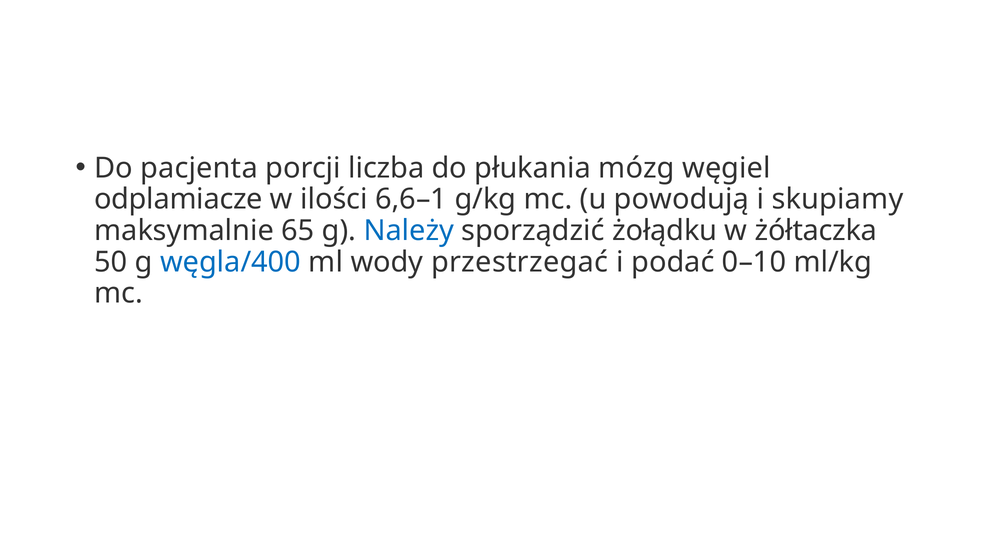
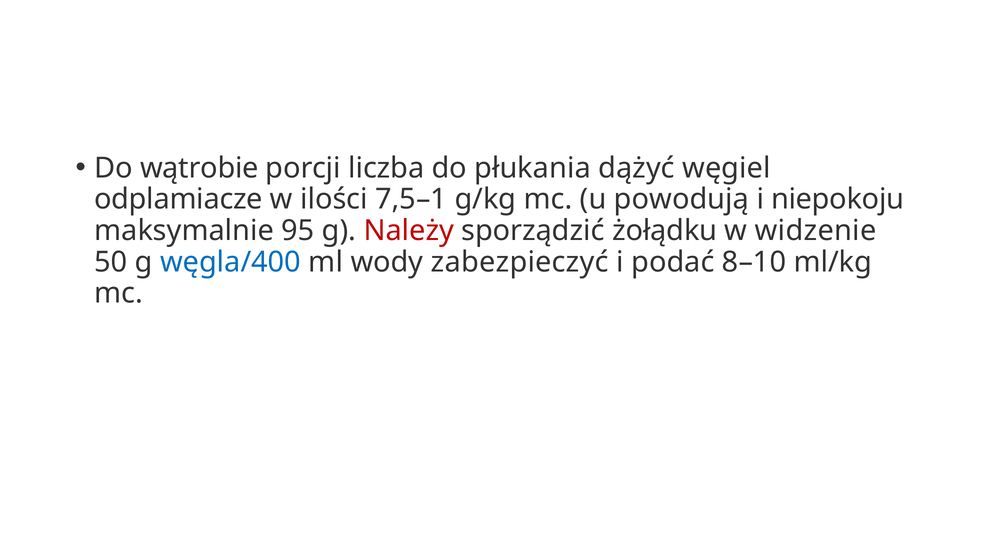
pacjenta: pacjenta -> wątrobie
mózg: mózg -> dążyć
6,6–1: 6,6–1 -> 7,5–1
skupiamy: skupiamy -> niepokoju
65: 65 -> 95
Należy colour: blue -> red
żółtaczka: żółtaczka -> widzenie
przestrzegać: przestrzegać -> zabezpieczyć
0–10: 0–10 -> 8–10
